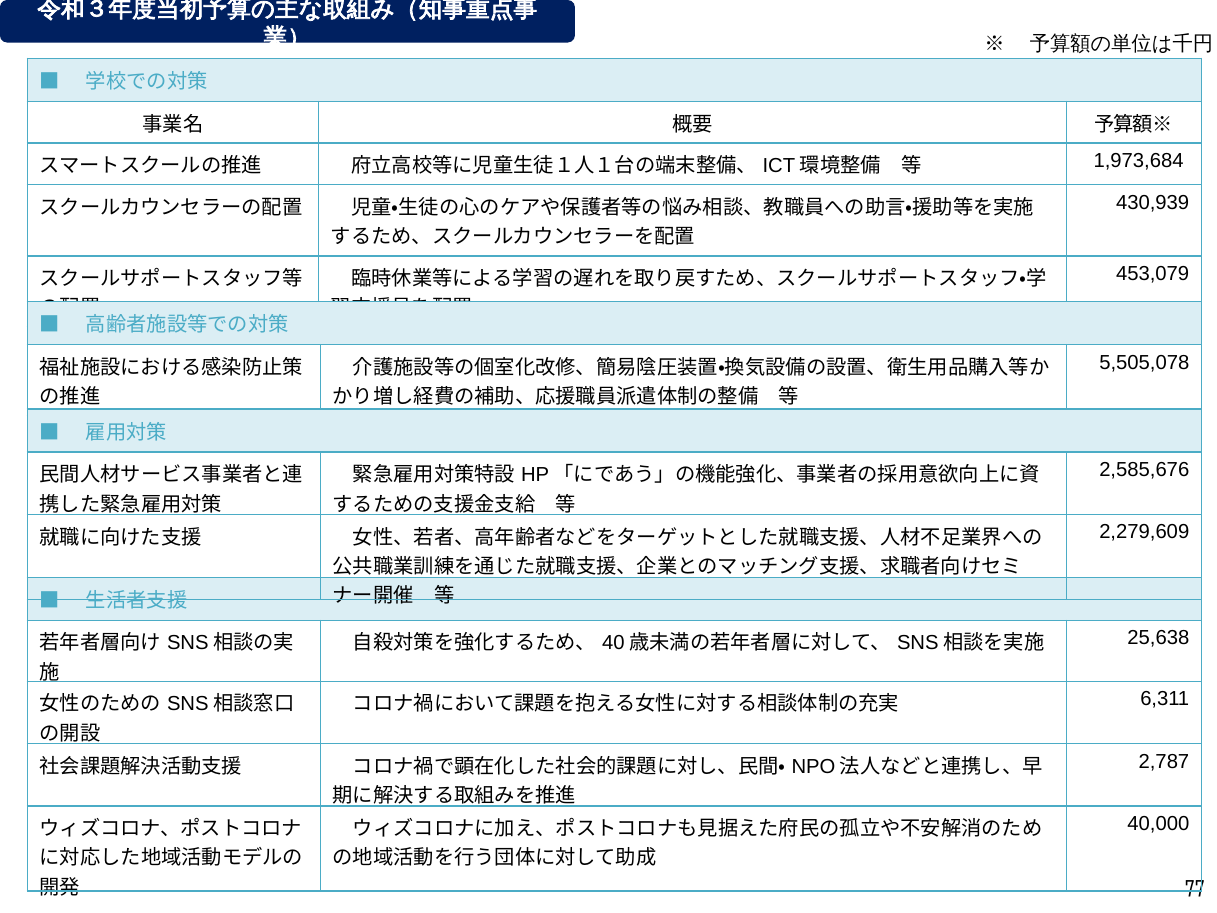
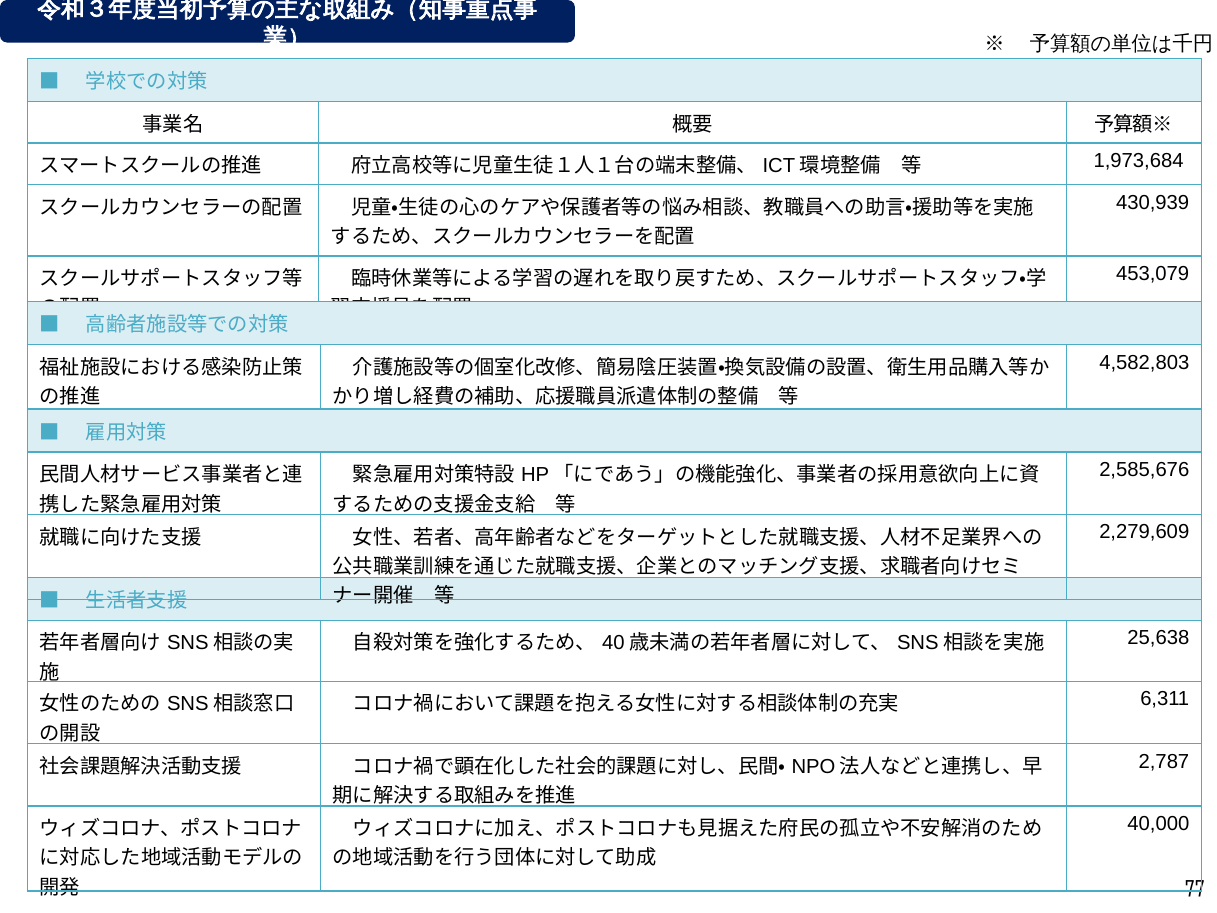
5,505,078: 5,505,078 -> 4,582,803
